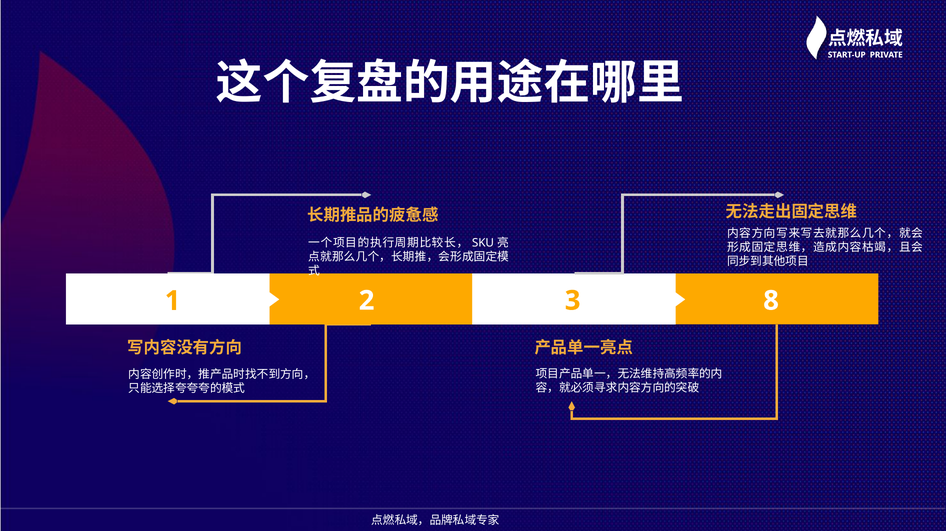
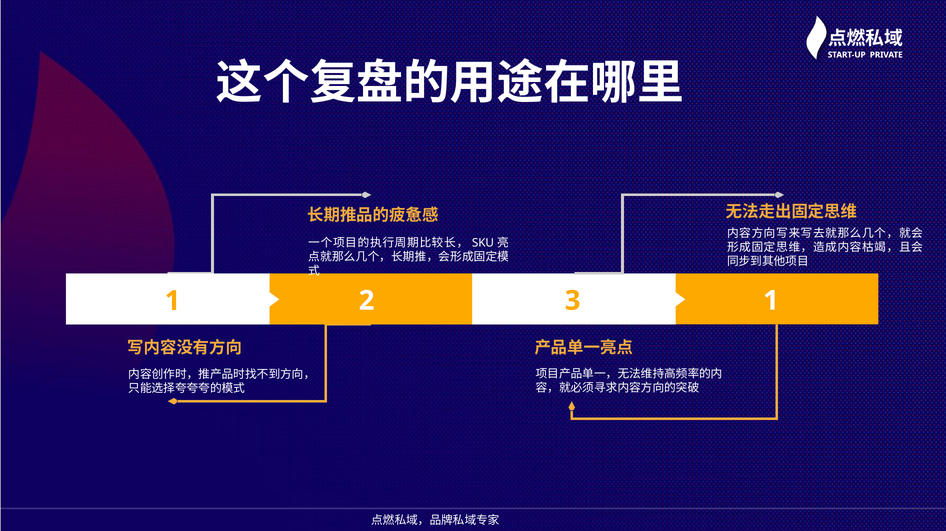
8: 8 -> 1
